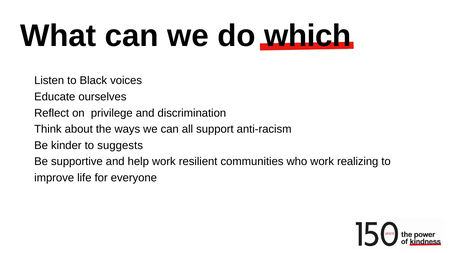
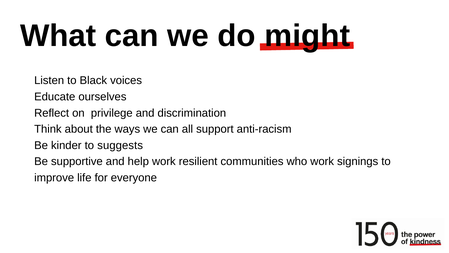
which: which -> might
realizing: realizing -> signings
